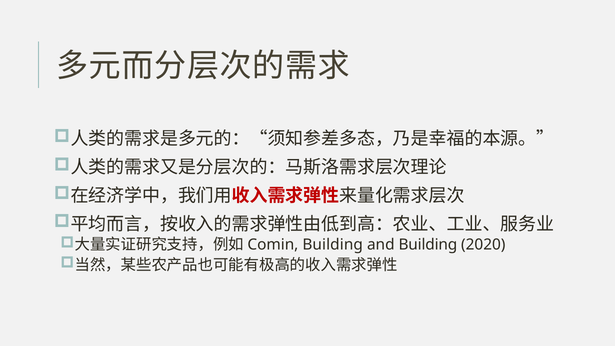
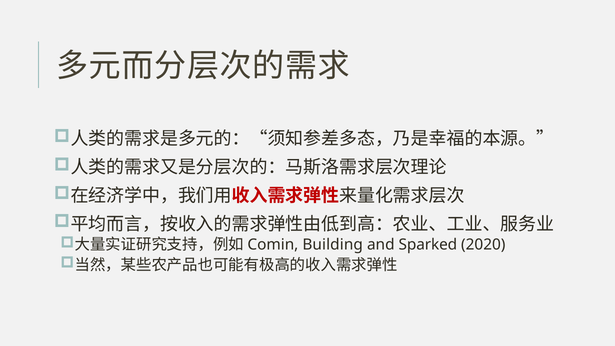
and Building: Building -> Sparked
